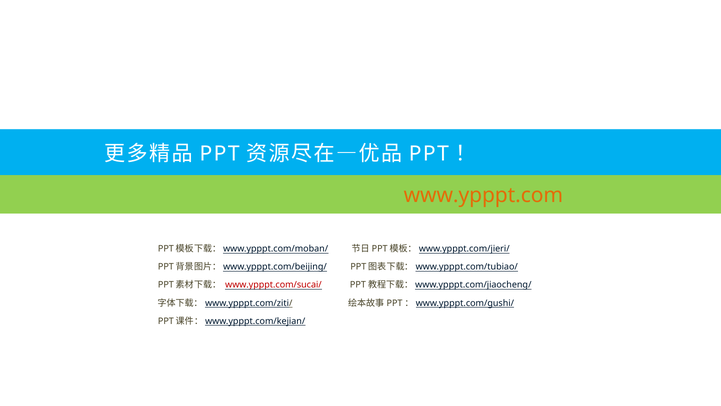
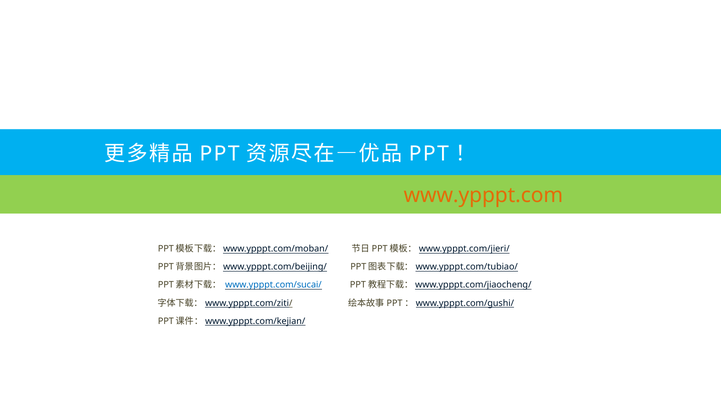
www.ypppt.com/sucai/ colour: red -> blue
